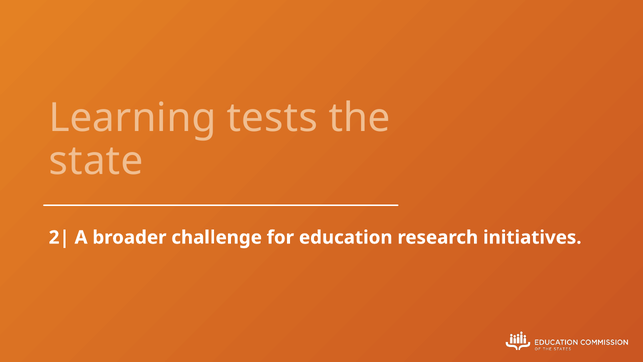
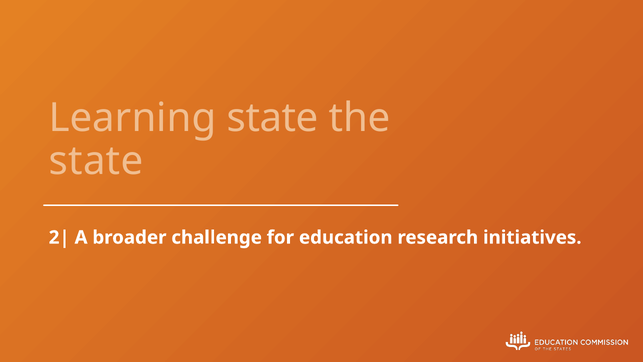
Learning tests: tests -> state
